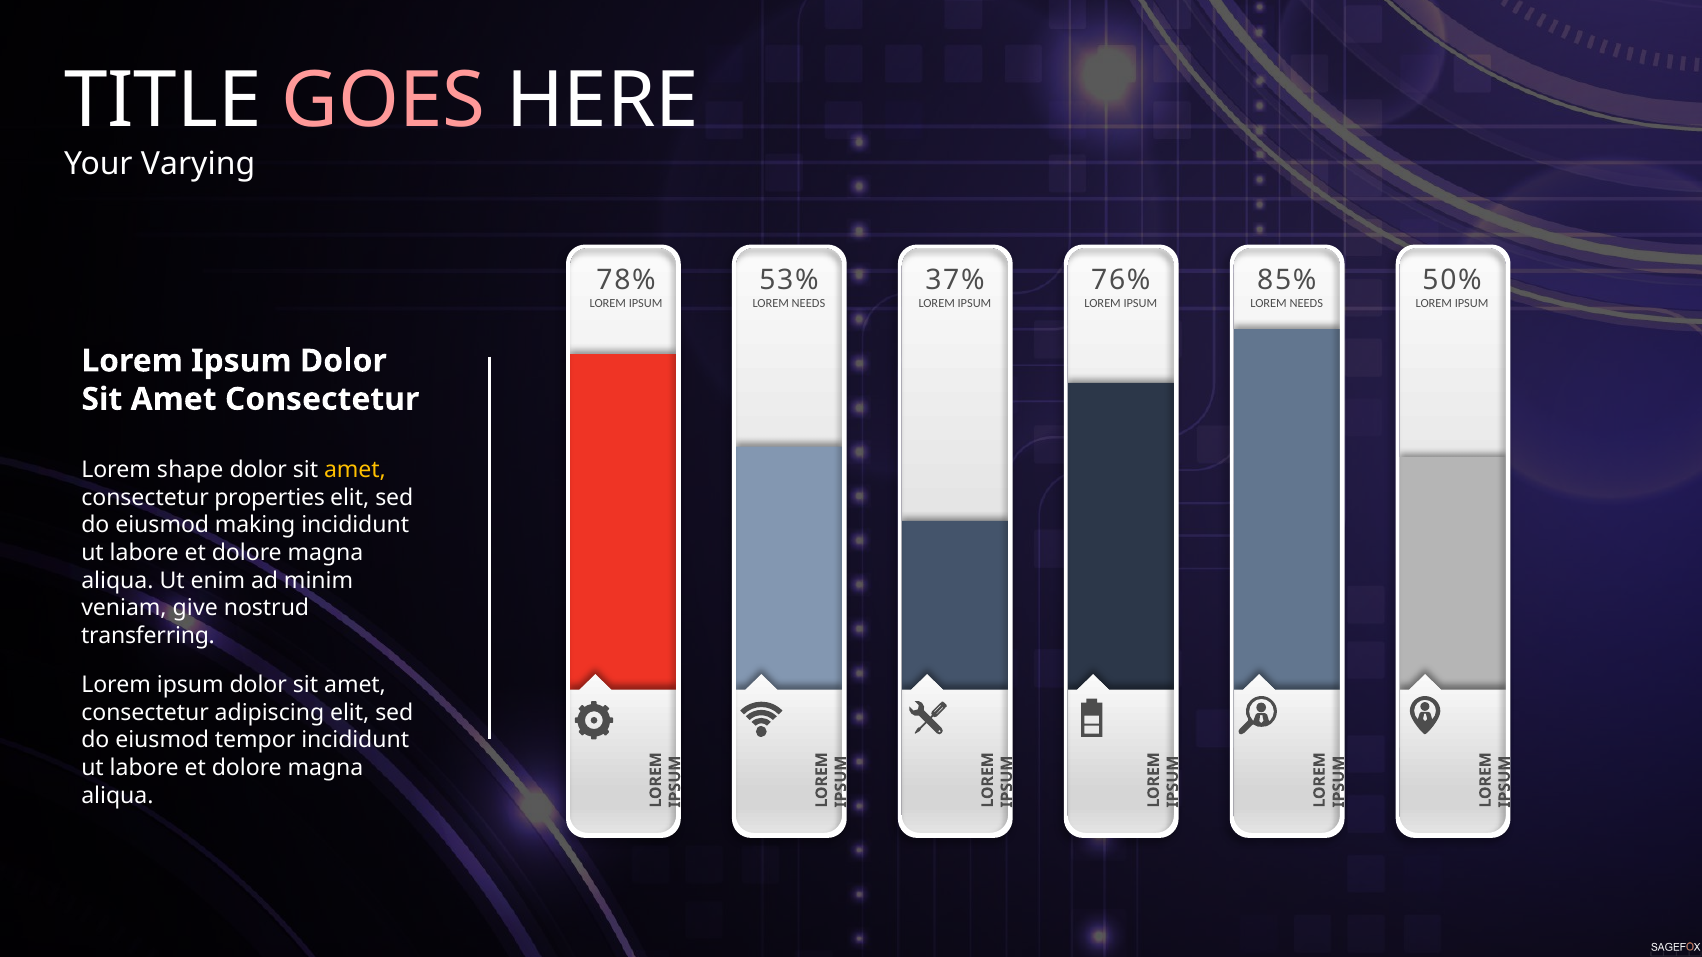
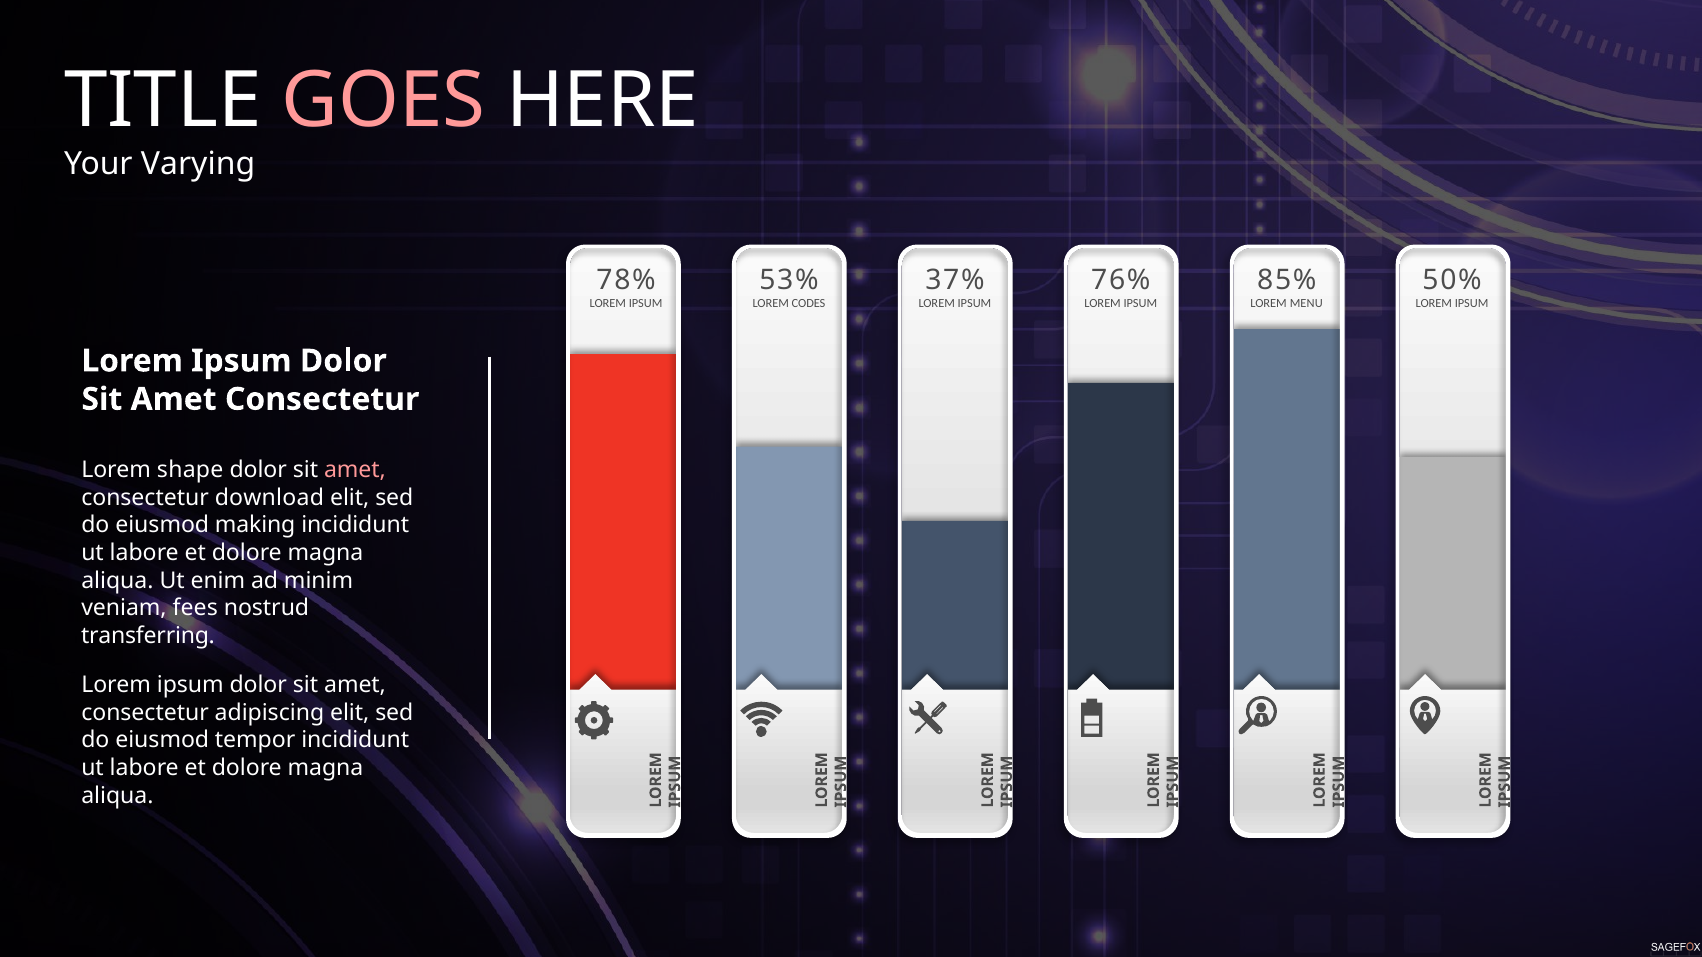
NEEDS at (1306, 304): NEEDS -> MENU
NEEDS at (808, 304): NEEDS -> CODES
amet at (355, 470) colour: yellow -> pink
properties: properties -> download
give: give -> fees
